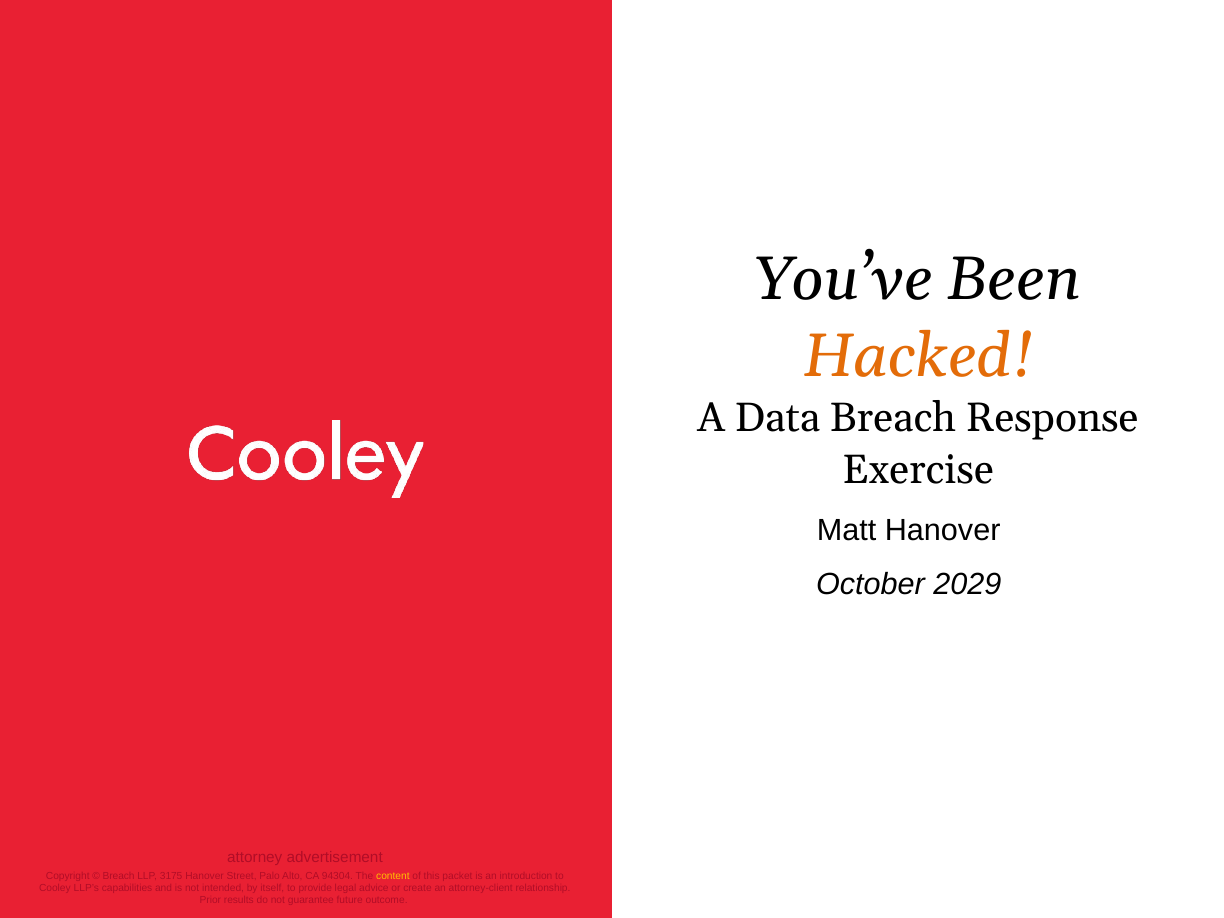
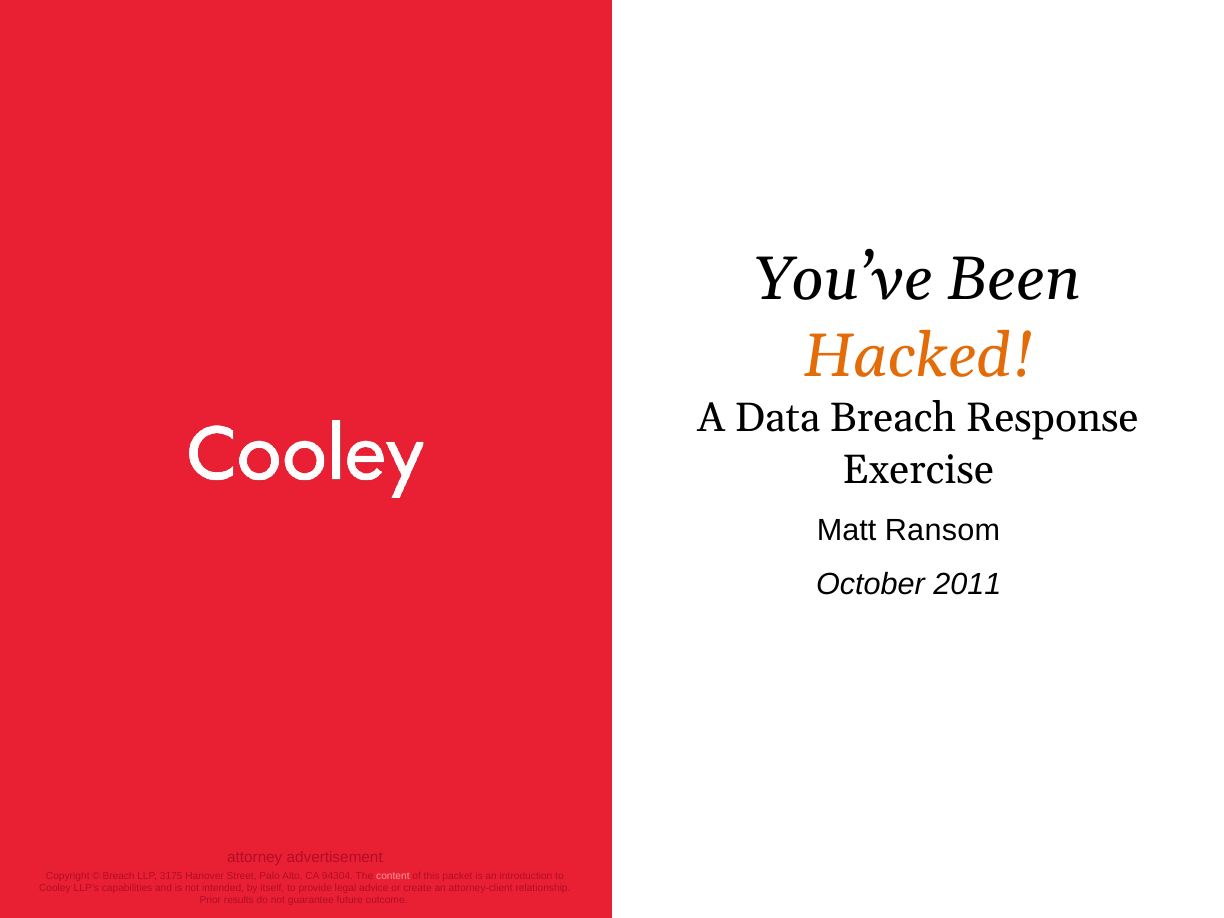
Matt Hanover: Hanover -> Ransom
2029: 2029 -> 2011
content colour: yellow -> pink
